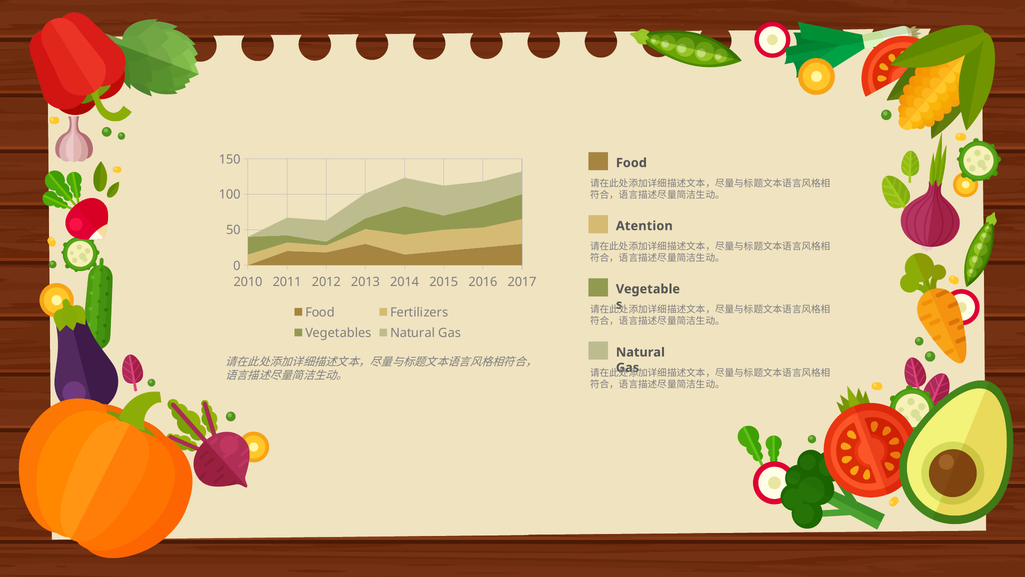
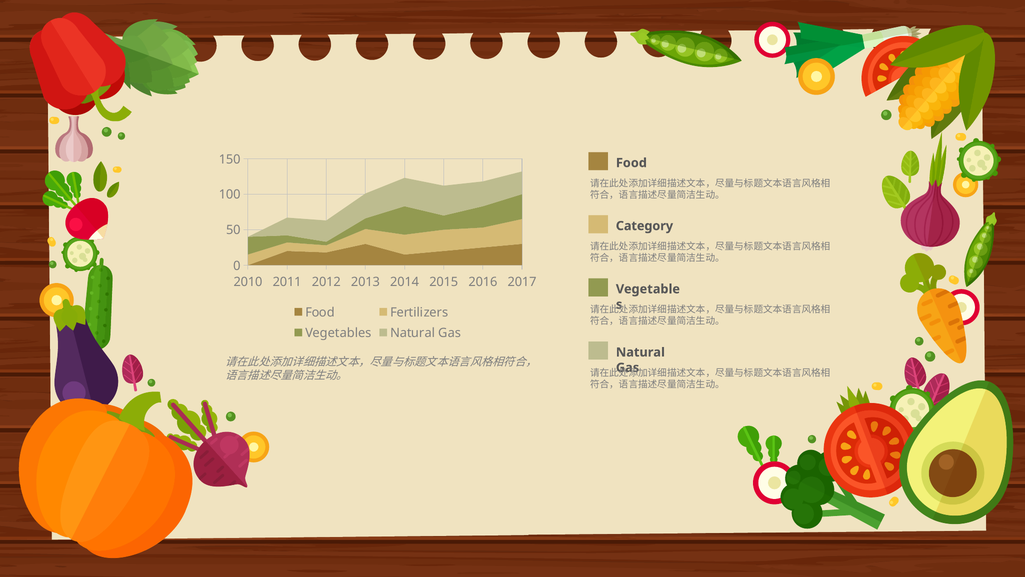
Atention: Atention -> Category
